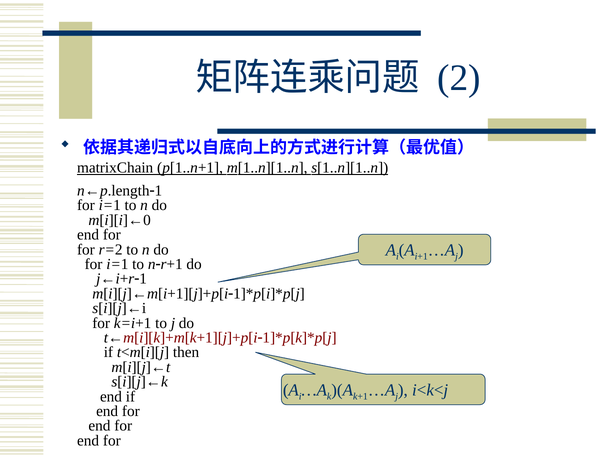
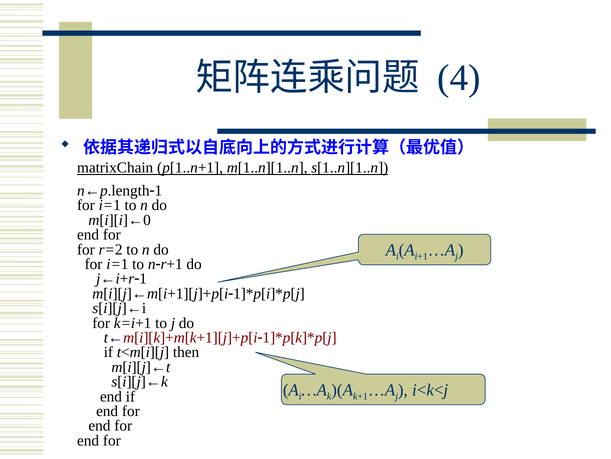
2: 2 -> 4
